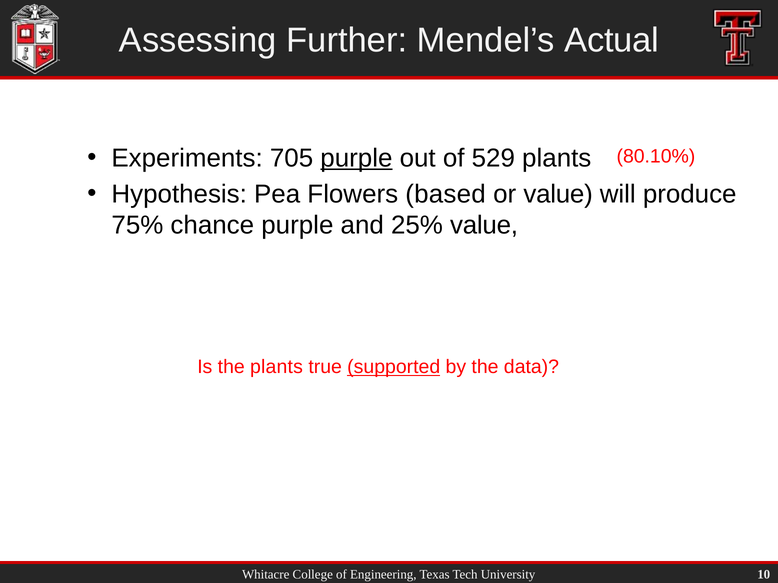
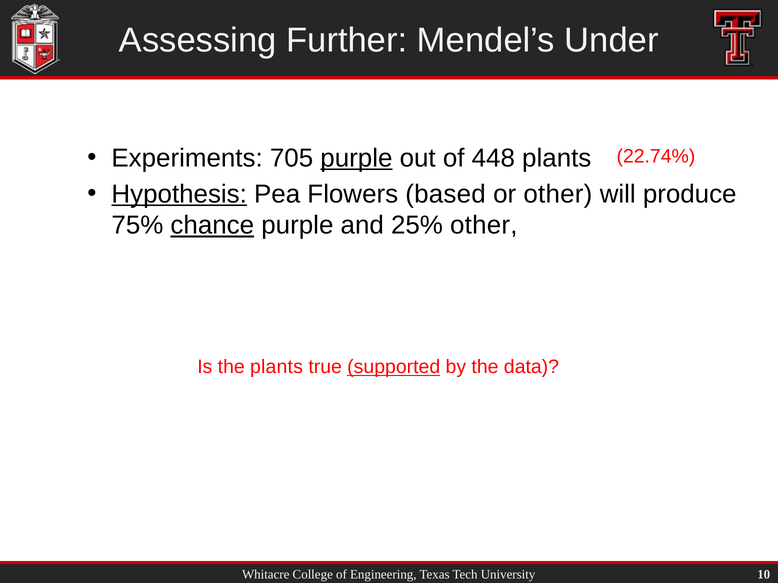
Actual: Actual -> Under
529: 529 -> 448
80.10%: 80.10% -> 22.74%
Hypothesis underline: none -> present
or value: value -> other
chance underline: none -> present
25% value: value -> other
